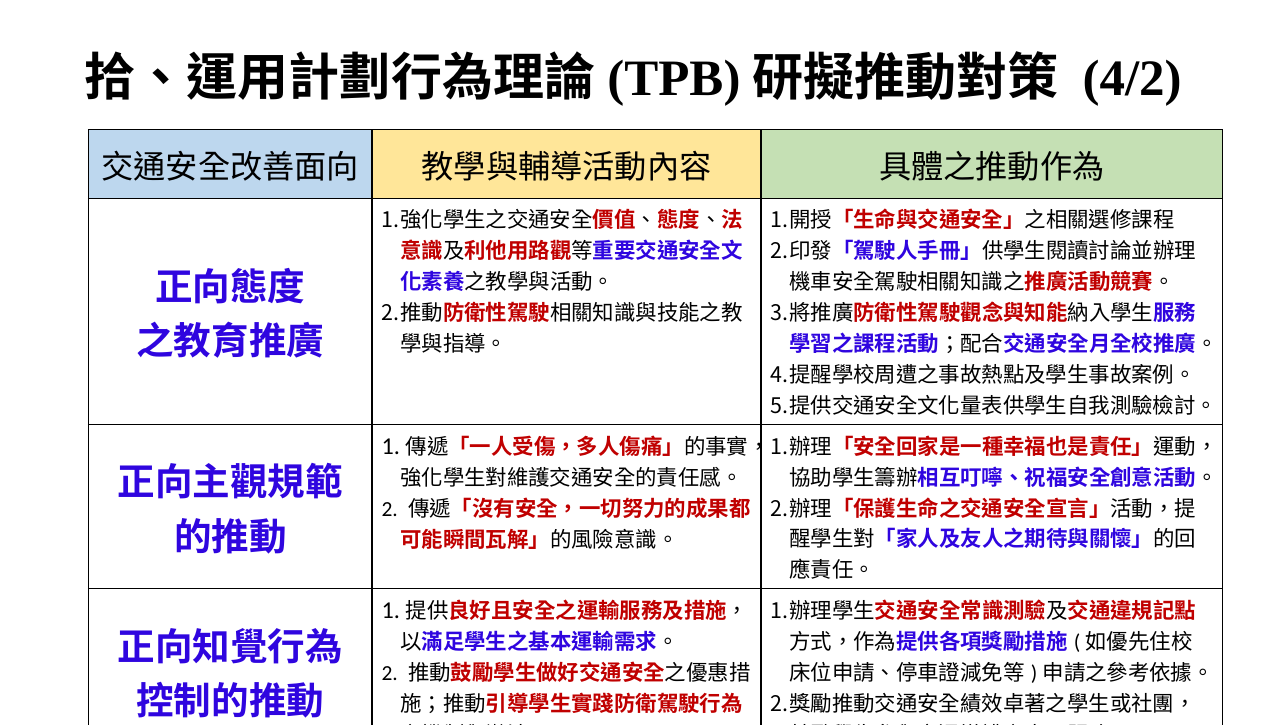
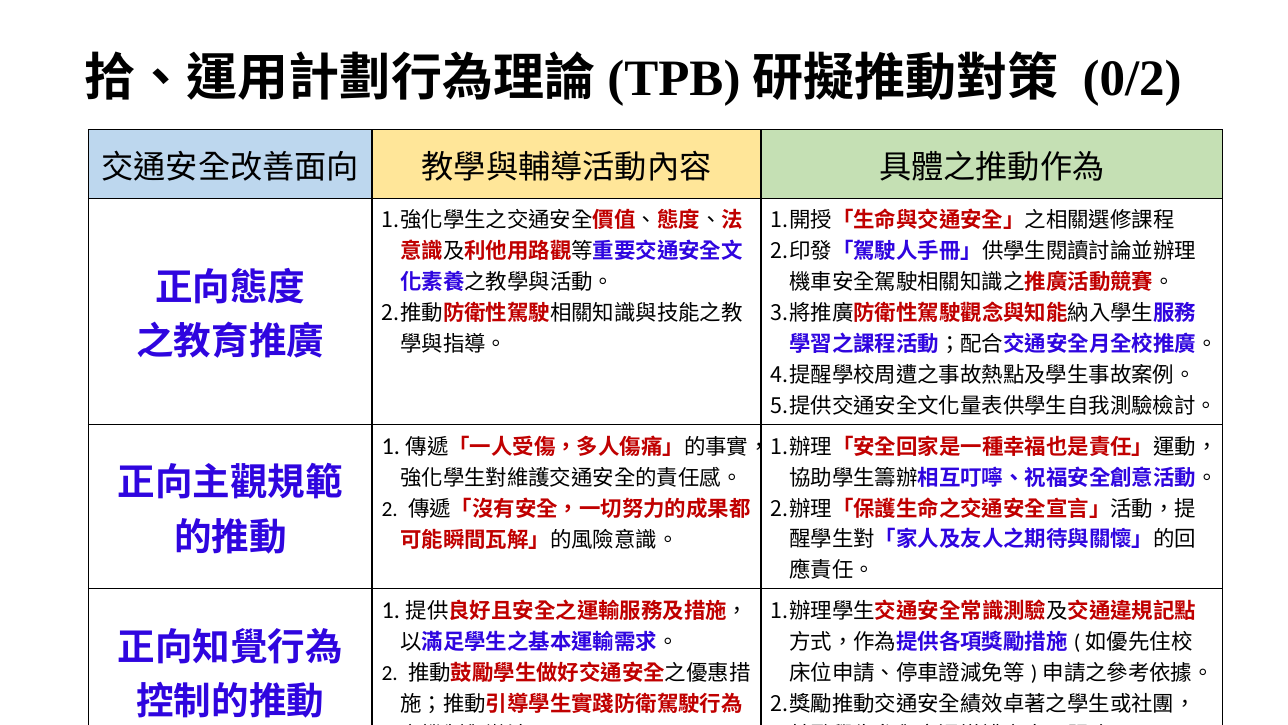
4/2: 4/2 -> 0/2
